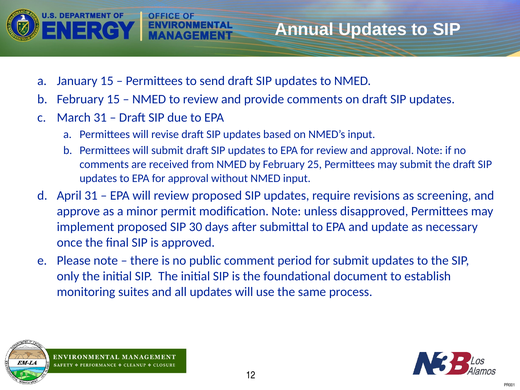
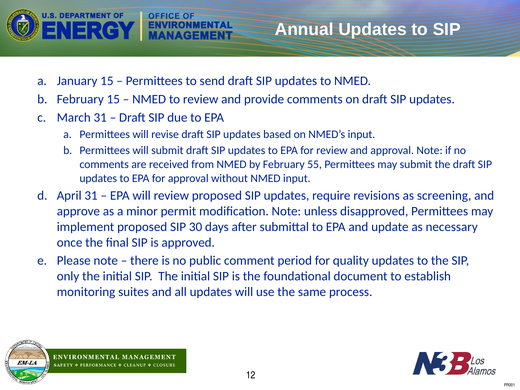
25: 25 -> 55
for submit: submit -> quality
